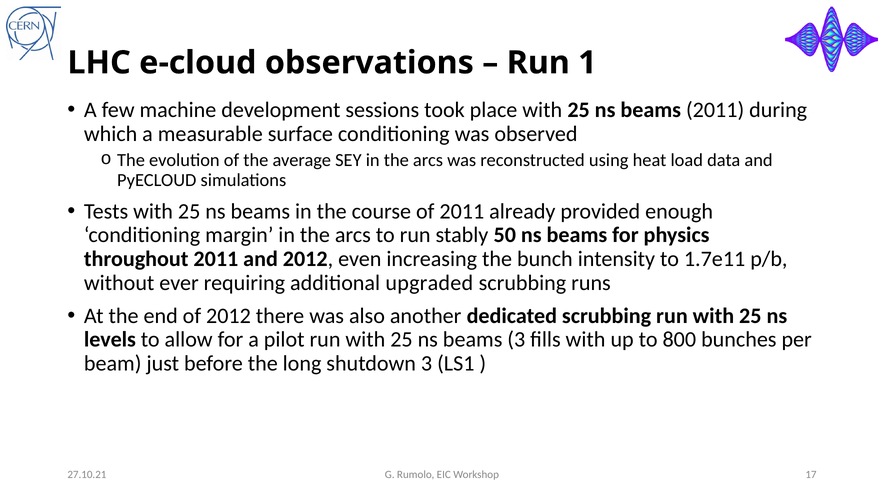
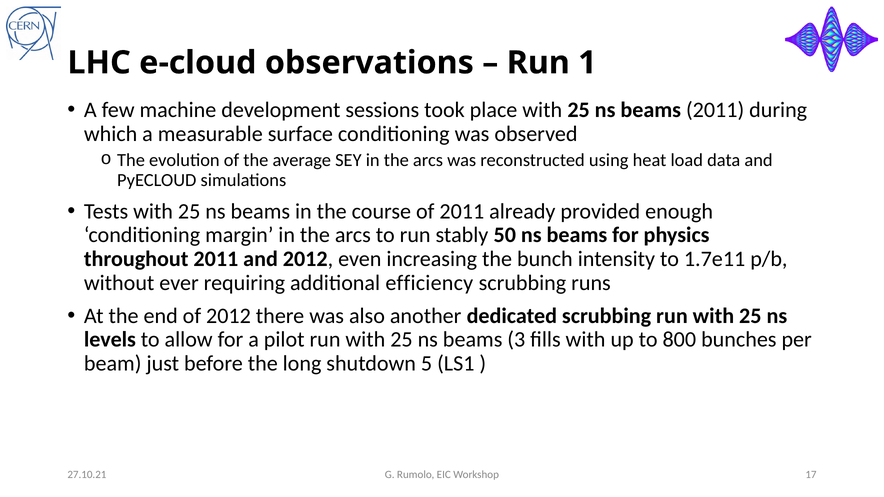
upgraded: upgraded -> efficiency
shutdown 3: 3 -> 5
